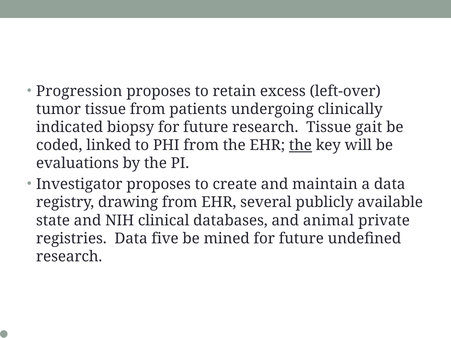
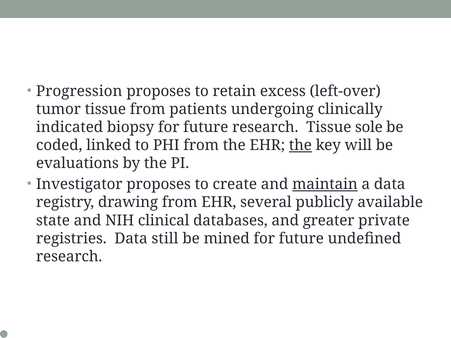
gait: gait -> sole
maintain underline: none -> present
animal: animal -> greater
five: five -> still
